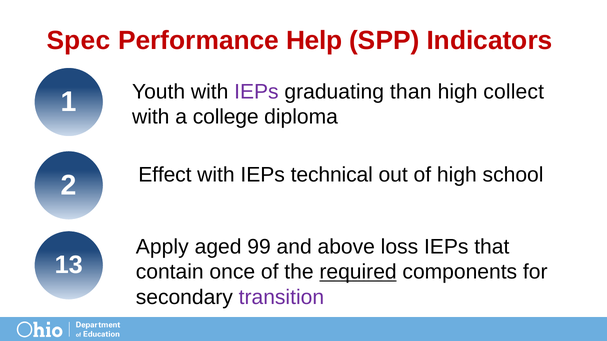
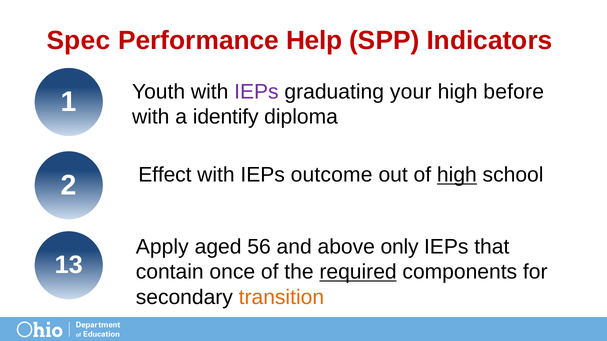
than: than -> your
collect: collect -> before
college: college -> identify
technical: technical -> outcome
high at (457, 175) underline: none -> present
99: 99 -> 56
loss: loss -> only
transition colour: purple -> orange
